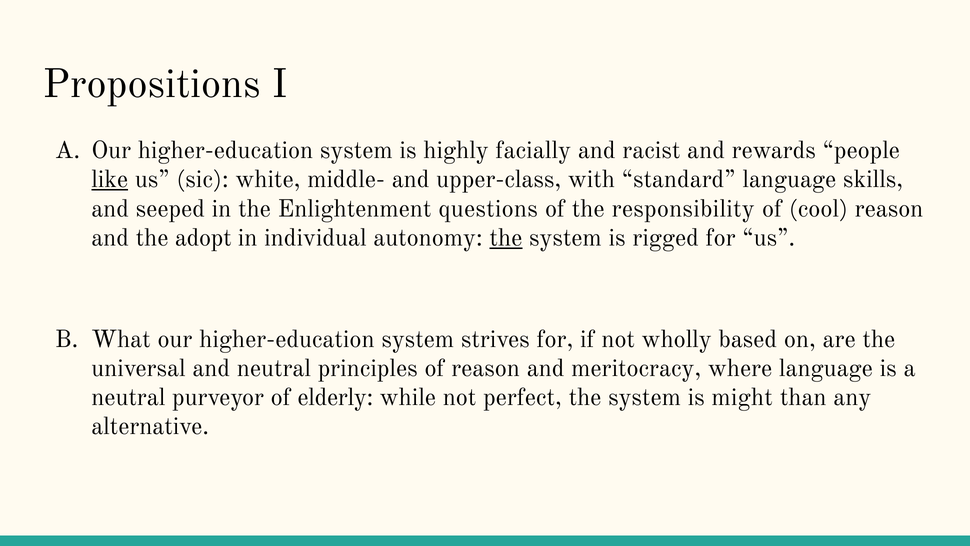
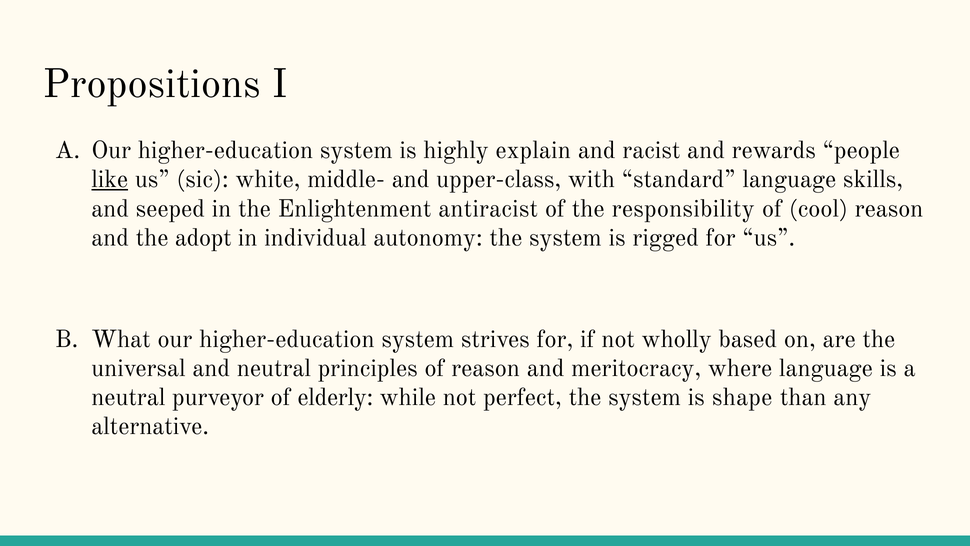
facially: facially -> explain
questions: questions -> antiracist
the at (506, 238) underline: present -> none
might: might -> shape
